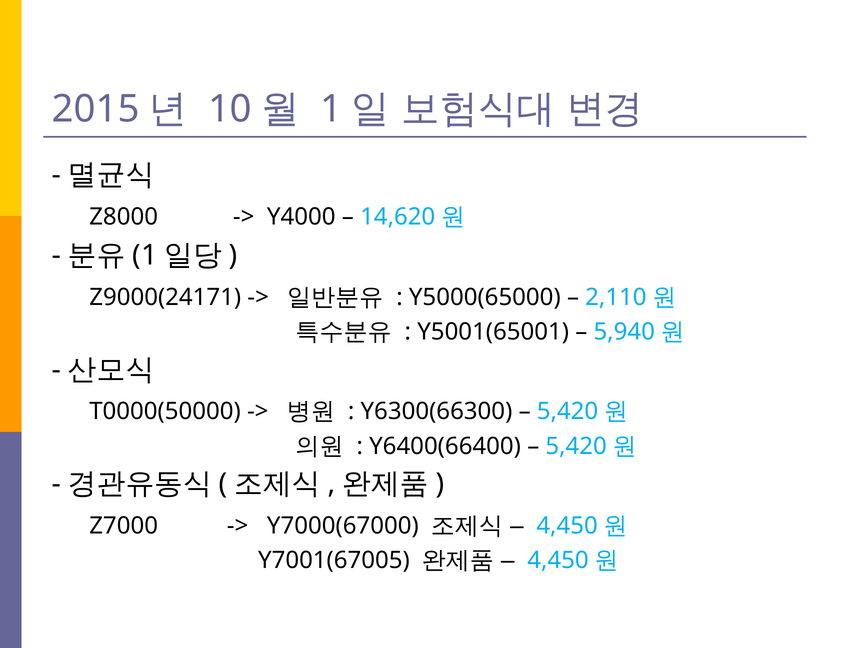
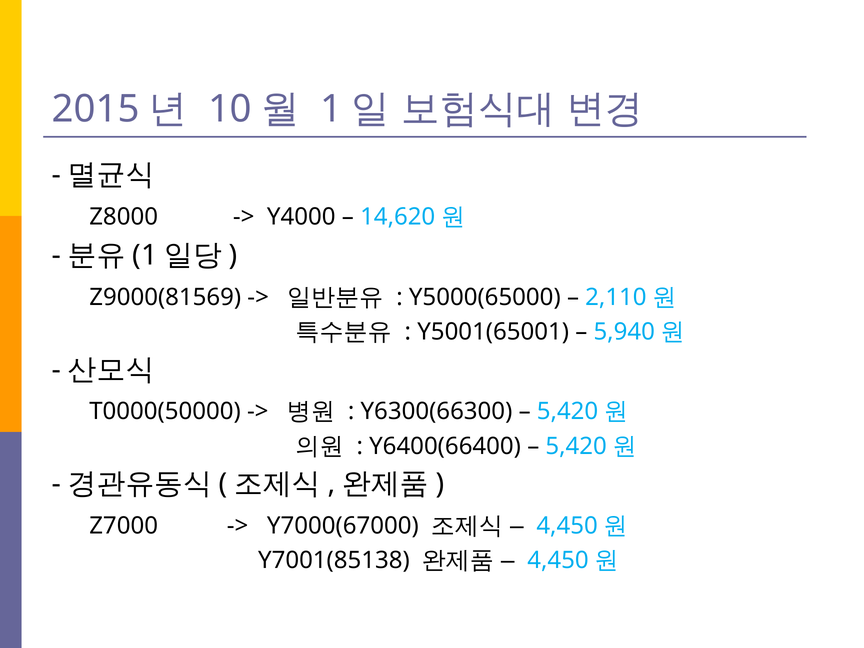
Z9000(24171: Z9000(24171 -> Z9000(81569
Y7001(67005: Y7001(67005 -> Y7001(85138
